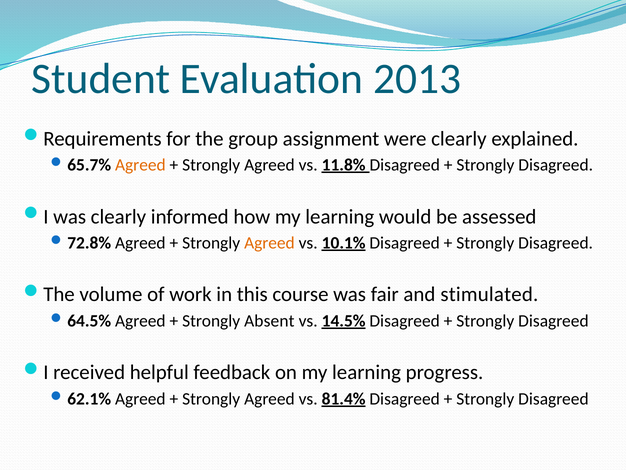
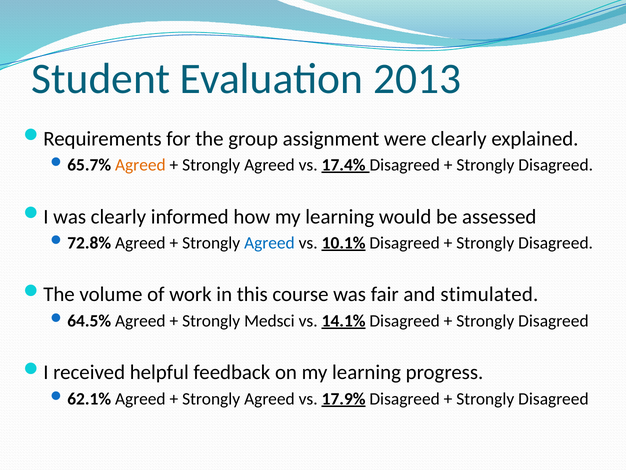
11.8%: 11.8% -> 17.4%
Agreed at (269, 243) colour: orange -> blue
Absent: Absent -> Medsci
14.5%: 14.5% -> 14.1%
81.4%: 81.4% -> 17.9%
